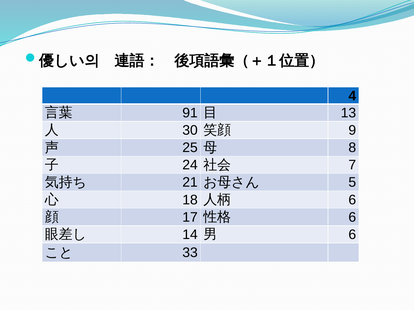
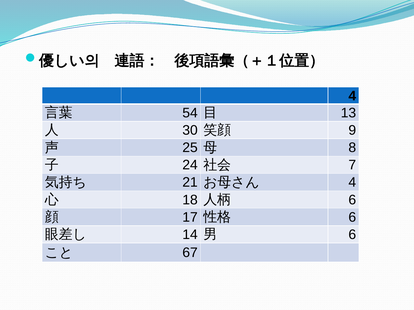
91: 91 -> 54
5 at (352, 183): 5 -> 4
33: 33 -> 67
